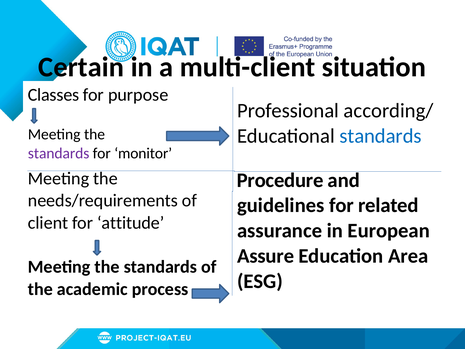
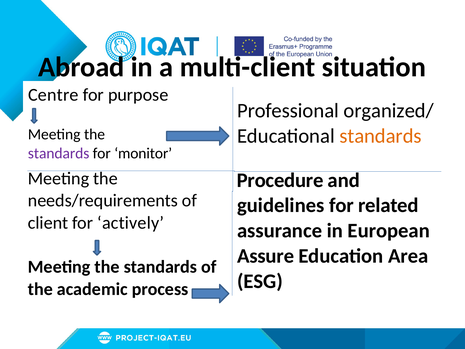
Certain: Certain -> Abroad
Classes: Classes -> Centre
according/: according/ -> organized/
standards at (381, 136) colour: blue -> orange
attitude: attitude -> actively
